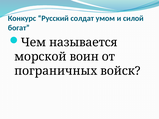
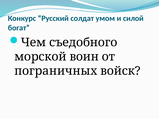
называется: называется -> съедобного
